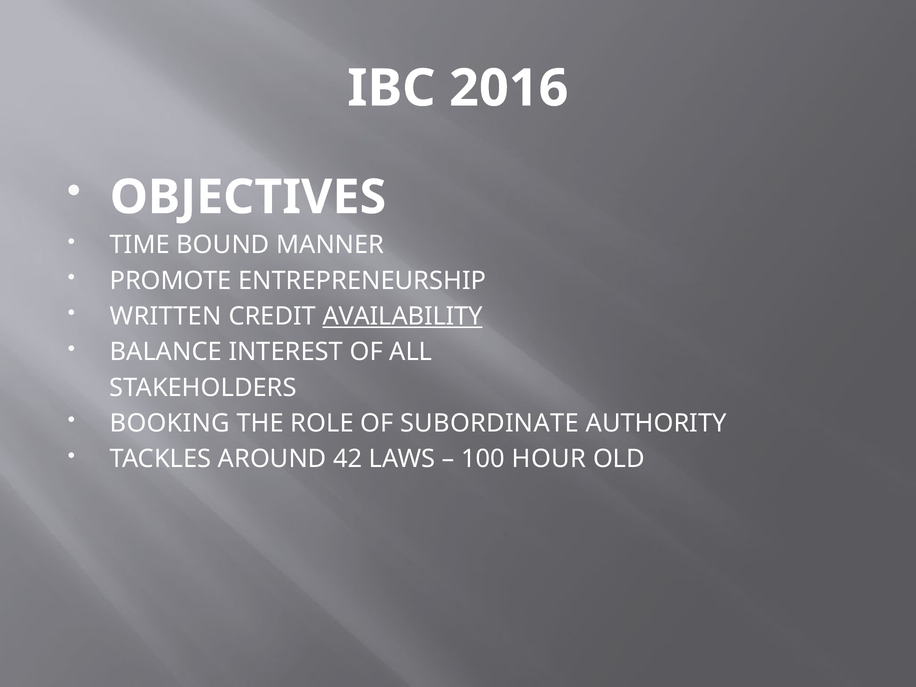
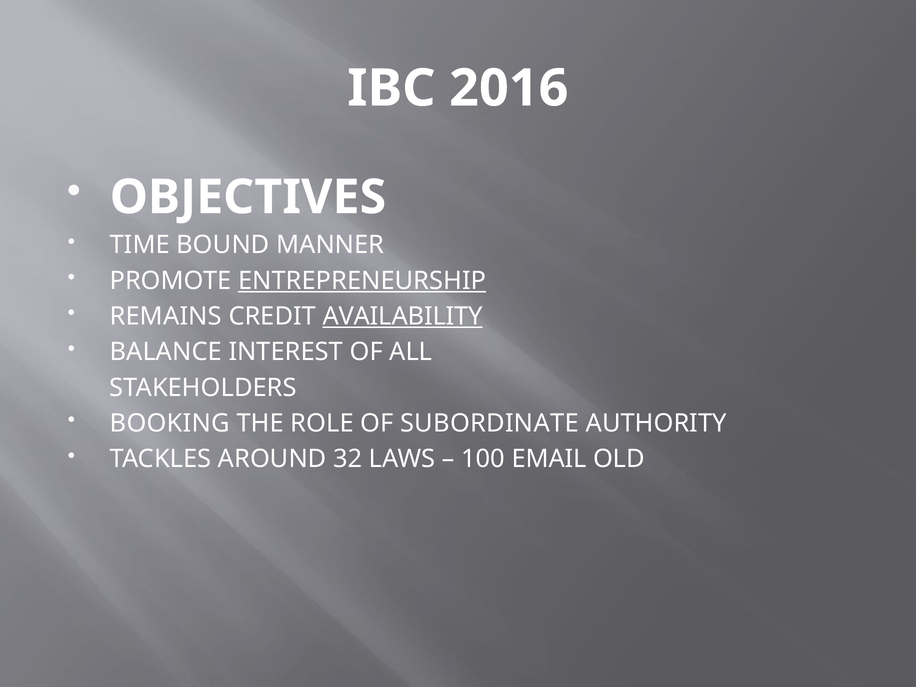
ENTREPRENEURSHIP underline: none -> present
WRITTEN: WRITTEN -> REMAINS
42: 42 -> 32
HOUR: HOUR -> EMAIL
